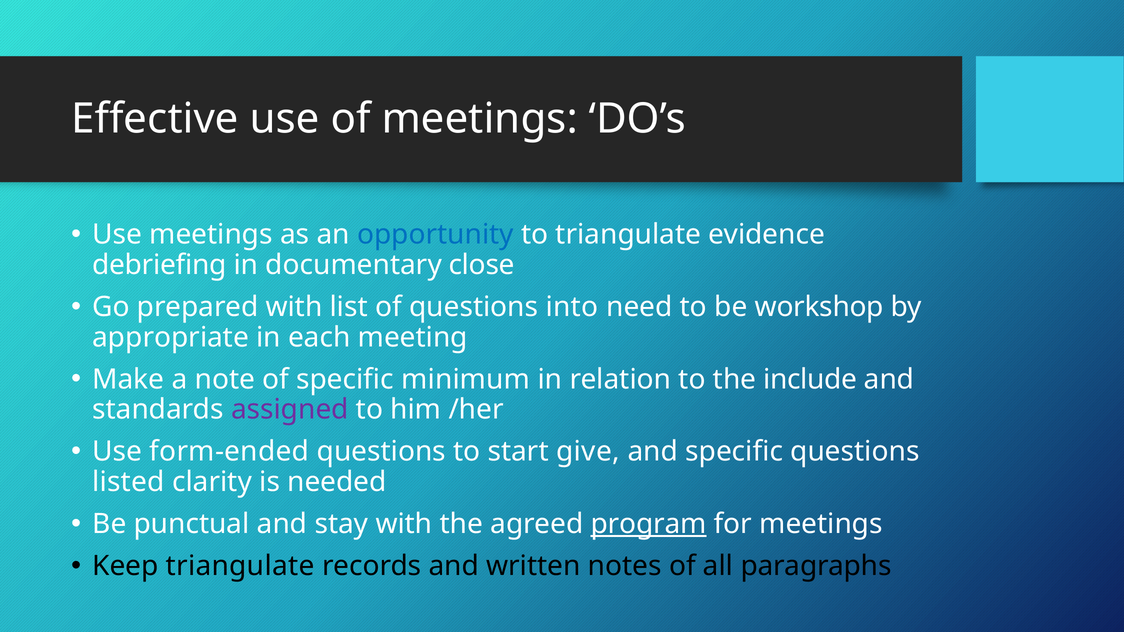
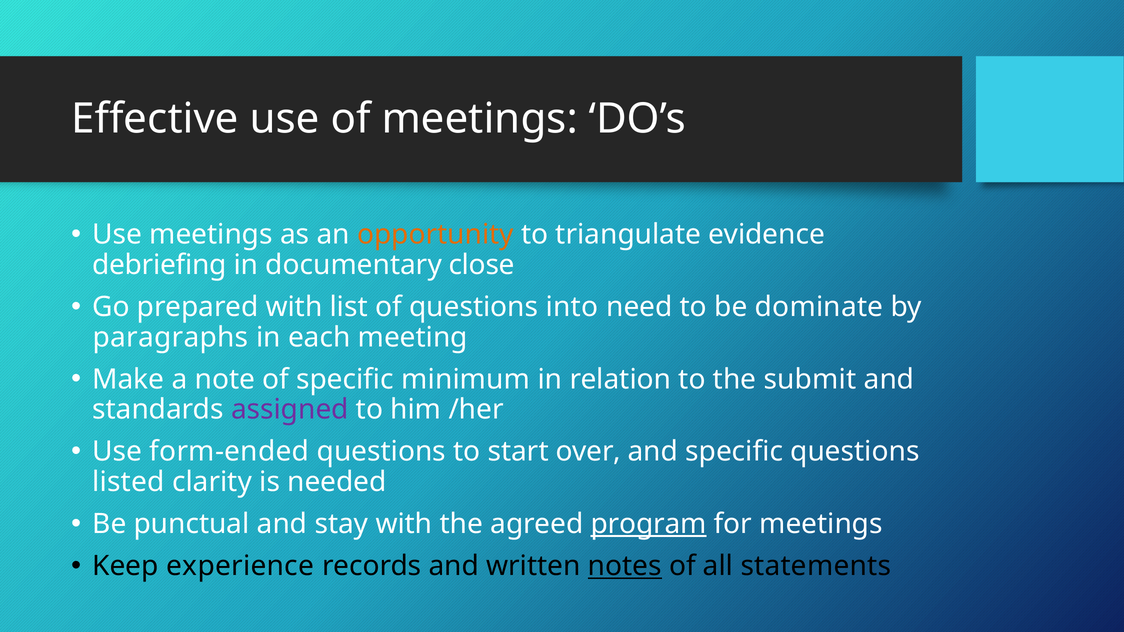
opportunity colour: blue -> orange
workshop: workshop -> dominate
appropriate: appropriate -> paragraphs
include: include -> submit
give: give -> over
Keep triangulate: triangulate -> experience
notes underline: none -> present
paragraphs: paragraphs -> statements
